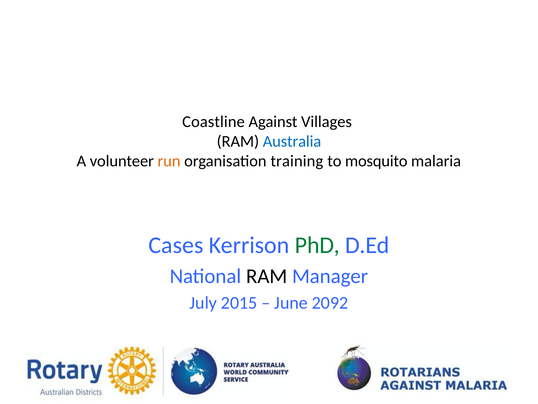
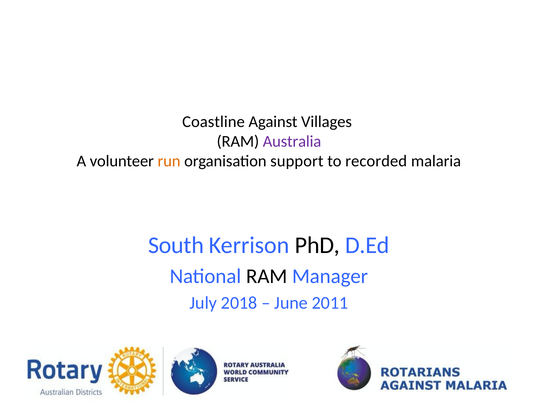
Australia colour: blue -> purple
training: training -> support
mosquito: mosquito -> recorded
Cases: Cases -> South
PhD colour: green -> black
2015: 2015 -> 2018
2092: 2092 -> 2011
